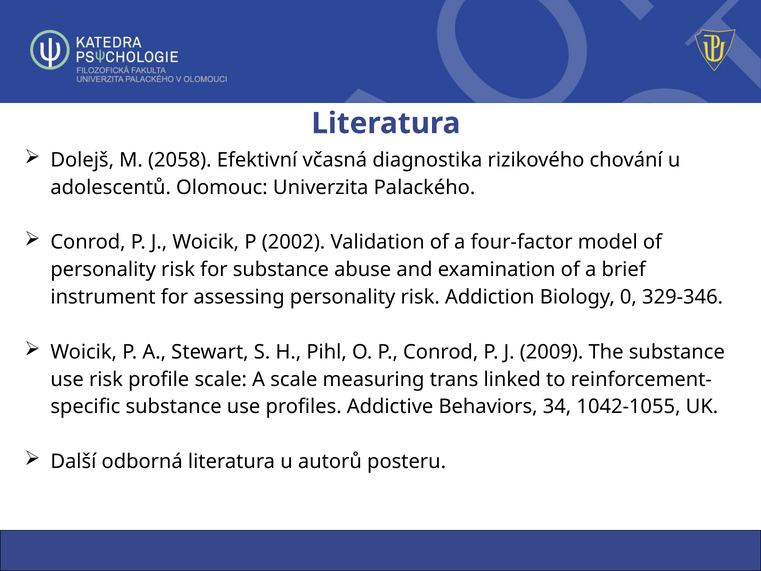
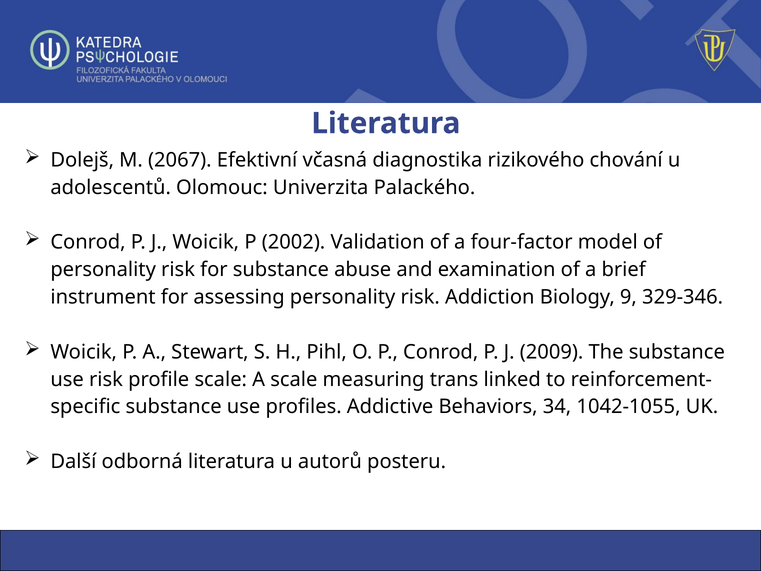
2058: 2058 -> 2067
0: 0 -> 9
